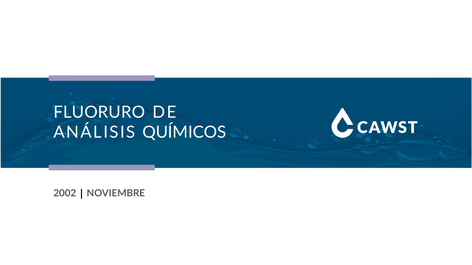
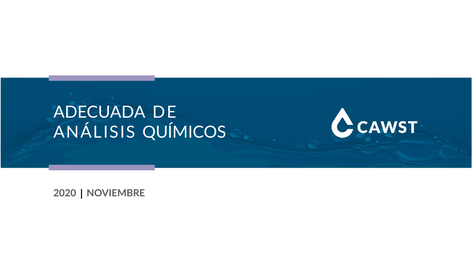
FLUORURO: FLUORURO -> ADECUADA
2002: 2002 -> 2020
